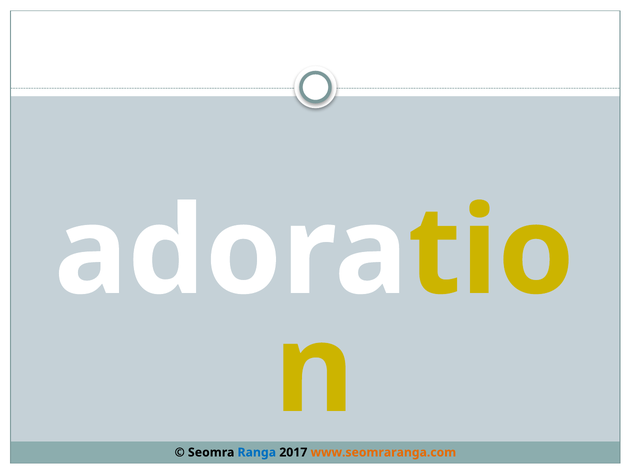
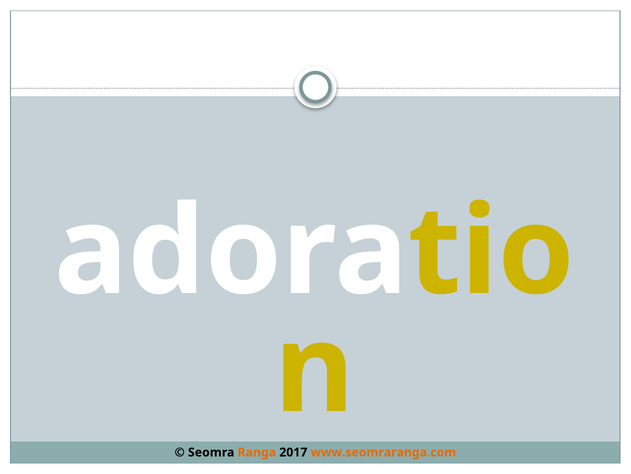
Ranga colour: blue -> orange
